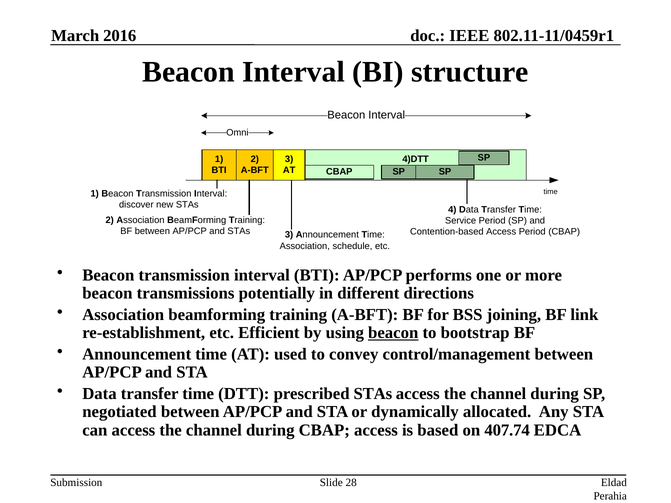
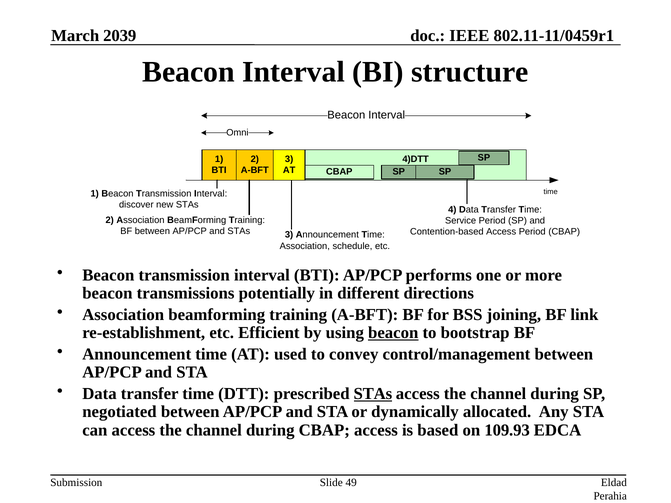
2016: 2016 -> 2039
STAs at (373, 394) underline: none -> present
407.74: 407.74 -> 109.93
28: 28 -> 49
